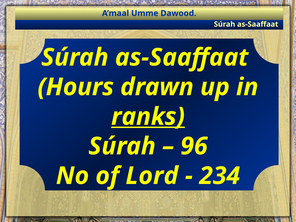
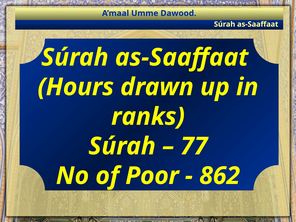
ranks underline: present -> none
96: 96 -> 77
Lord: Lord -> Poor
234: 234 -> 862
